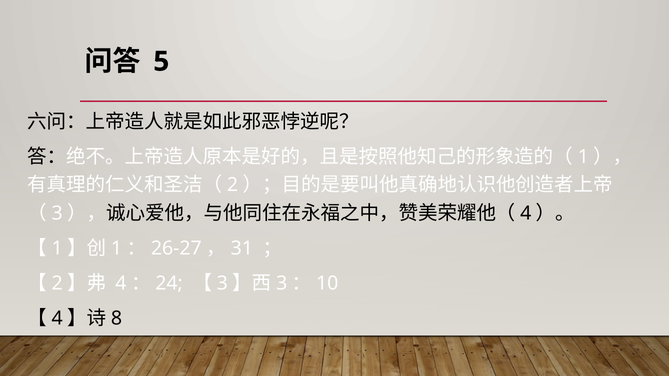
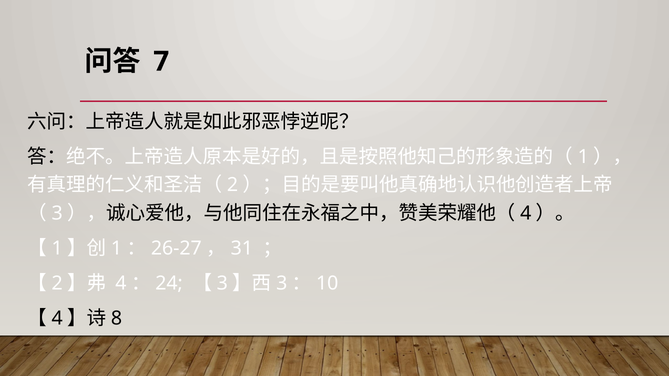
5: 5 -> 7
